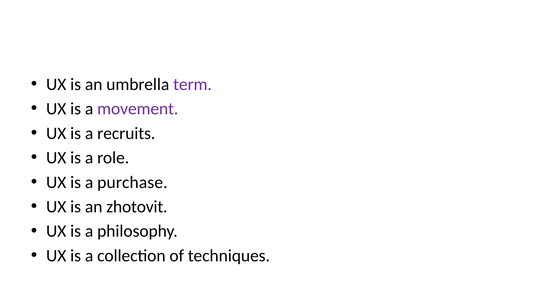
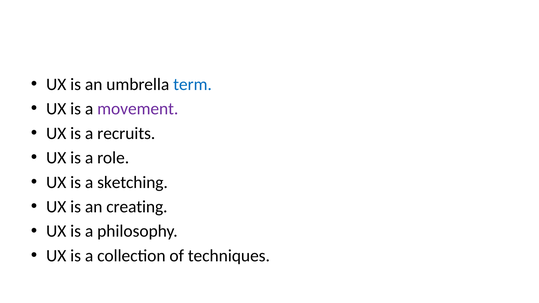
term colour: purple -> blue
purchase: purchase -> sketching
zhotovit: zhotovit -> creating
